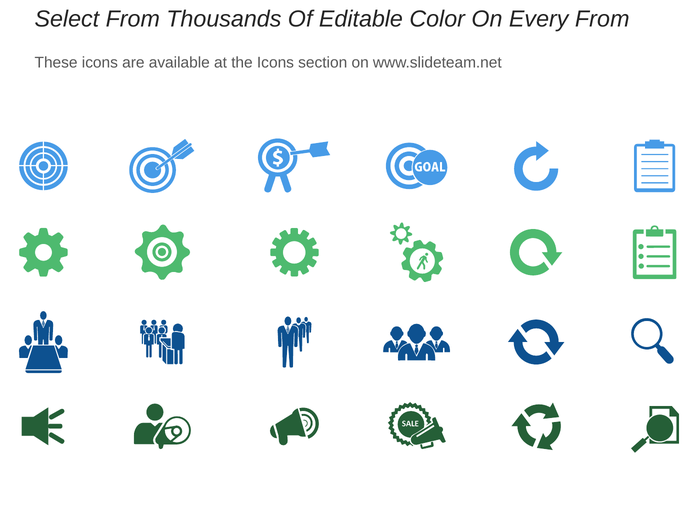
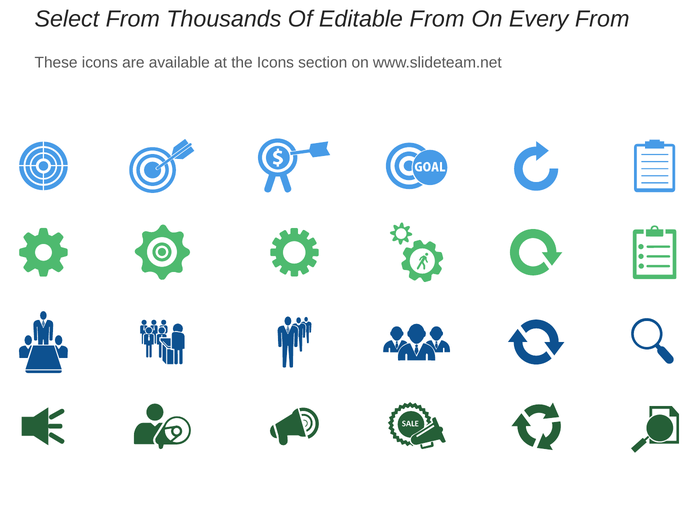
Editable Color: Color -> From
